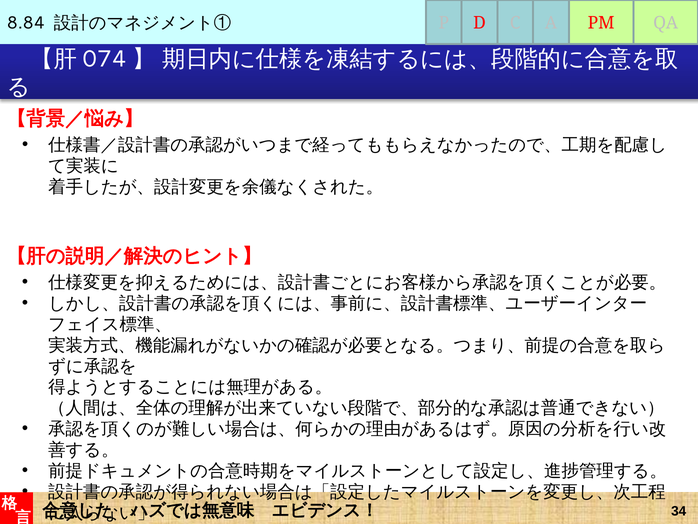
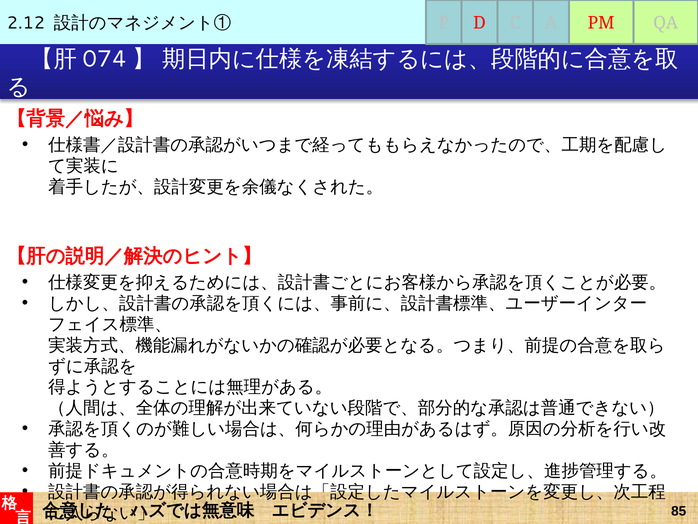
8.84: 8.84 -> 2.12
34: 34 -> 85
